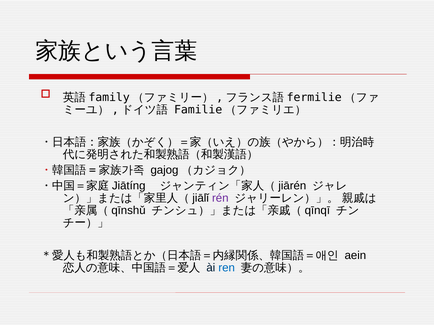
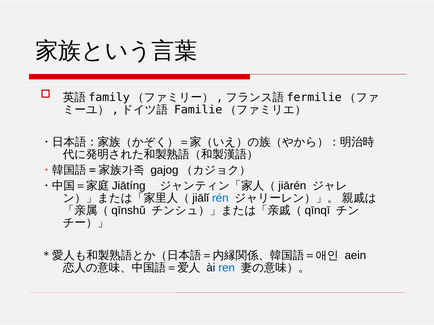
rén colour: purple -> blue
